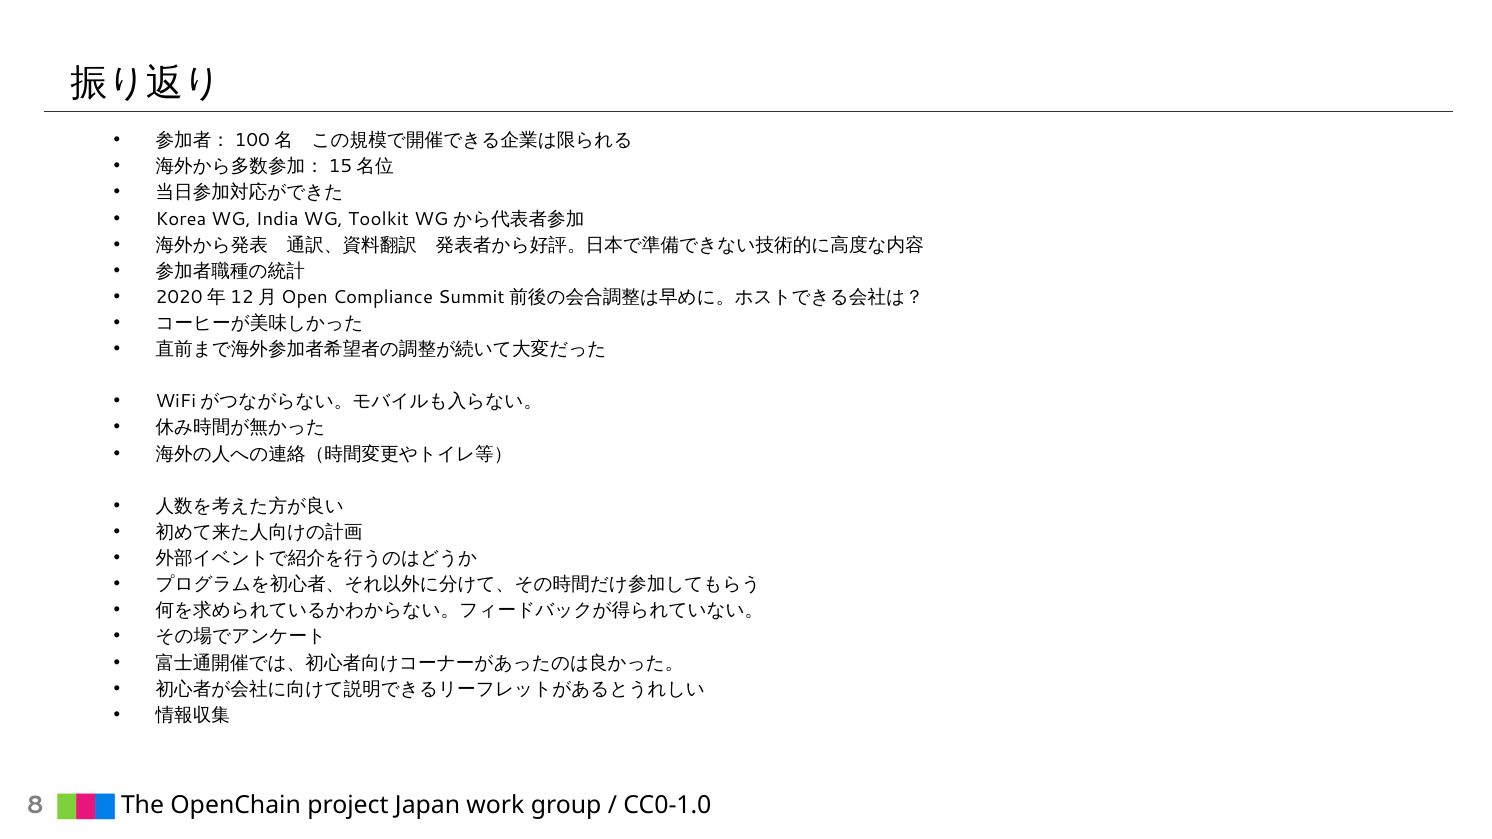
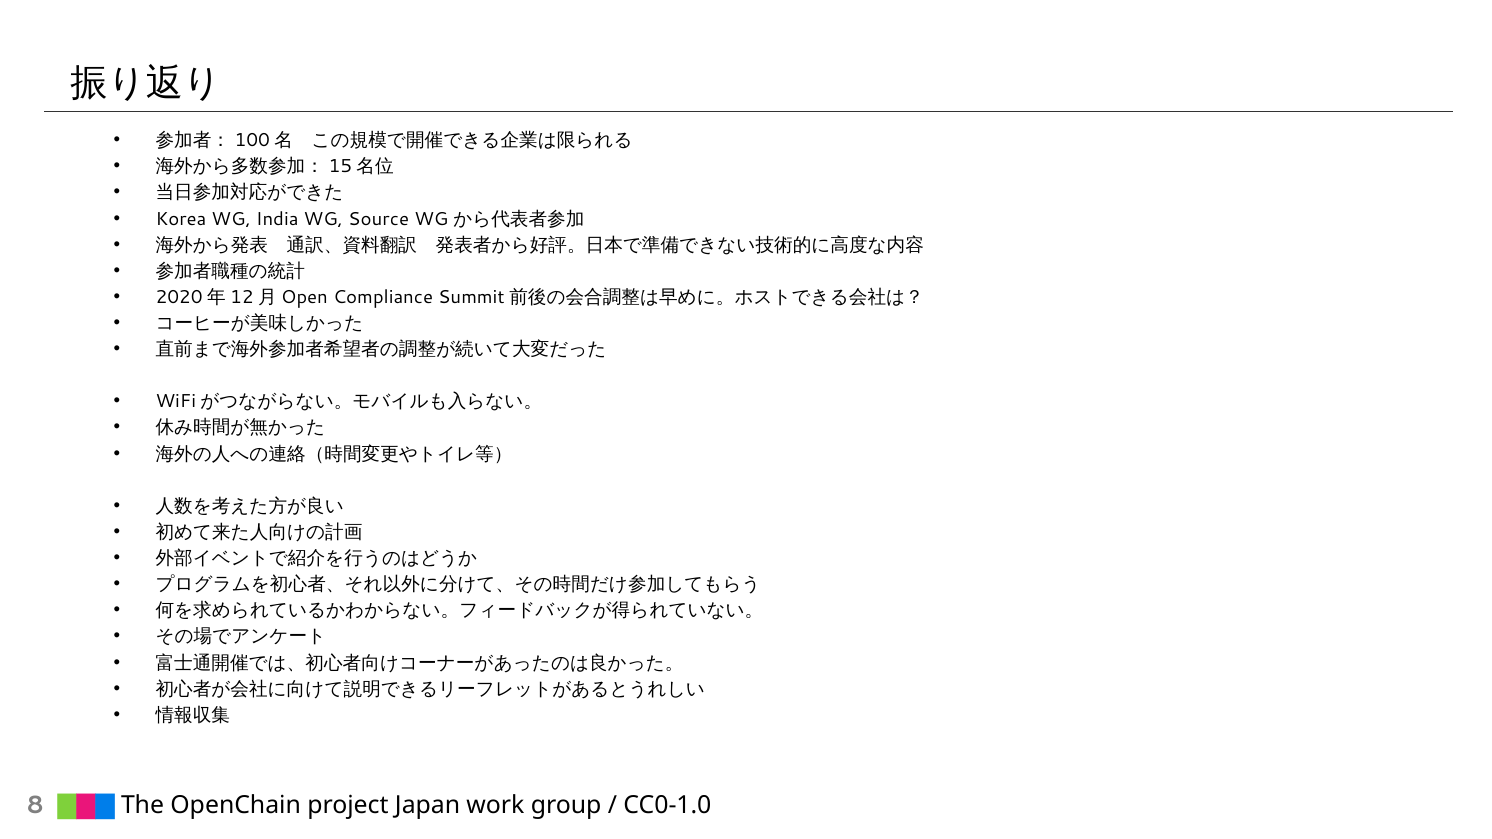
Toolkit: Toolkit -> Source
